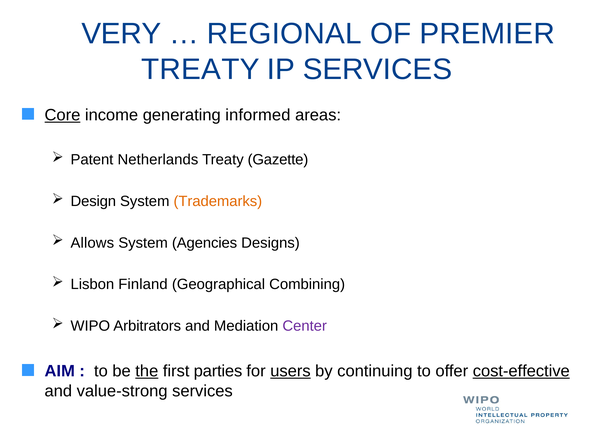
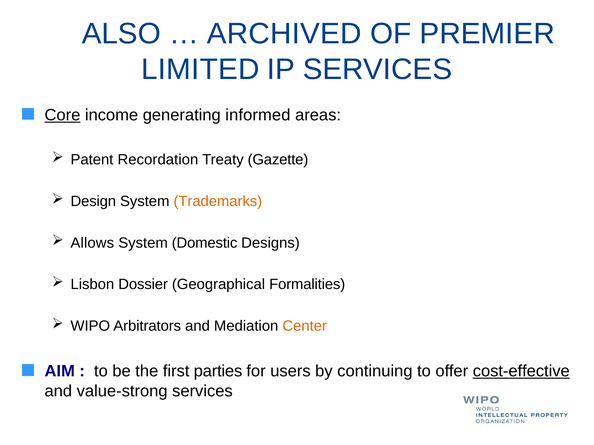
VERY: VERY -> ALSO
REGIONAL: REGIONAL -> ARCHIVED
TREATY at (200, 70): TREATY -> LIMITED
Netherlands: Netherlands -> Recordation
Agencies: Agencies -> Domestic
Finland: Finland -> Dossier
Combining: Combining -> Formalities
Center colour: purple -> orange
the underline: present -> none
users underline: present -> none
